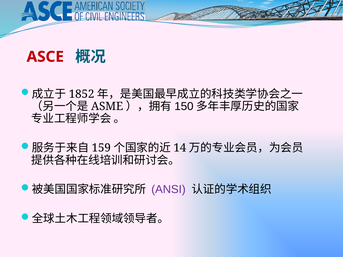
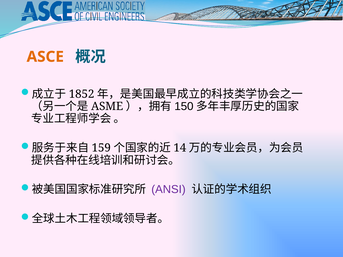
ASCE colour: red -> orange
